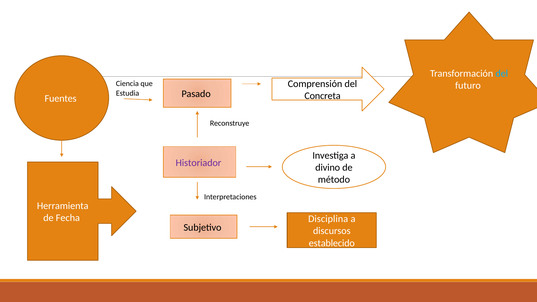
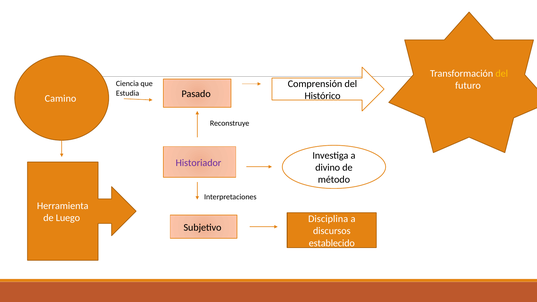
del at (502, 74) colour: light blue -> yellow
Concreta: Concreta -> Histórico
Fuentes: Fuentes -> Camino
Fecha: Fecha -> Luego
